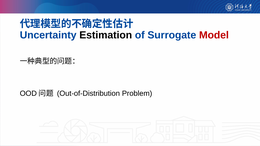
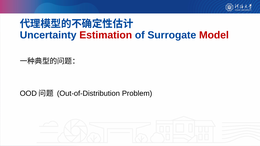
Estimation colour: black -> red
